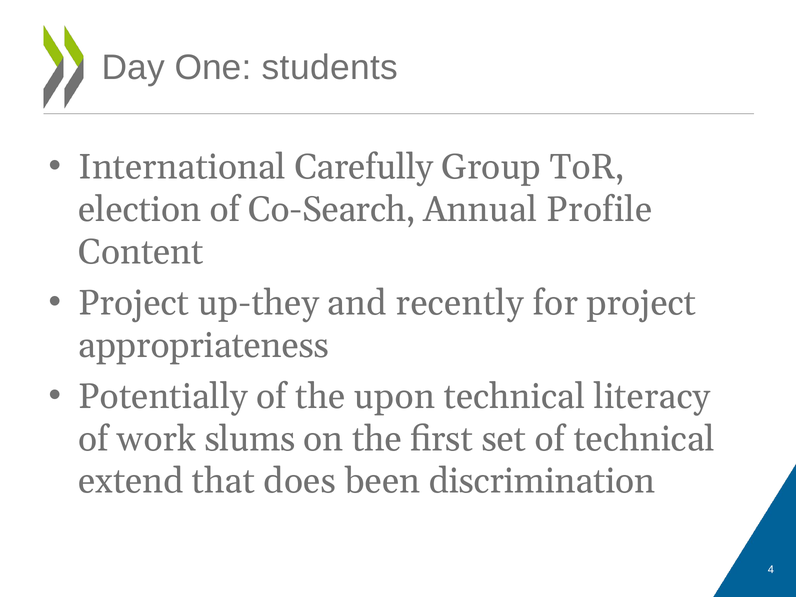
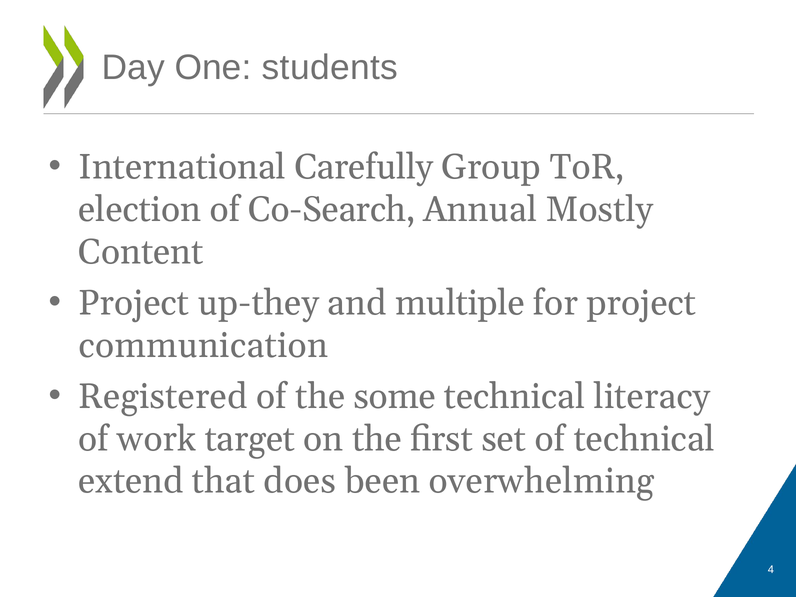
Profile: Profile -> Mostly
recently: recently -> multiple
appropriateness: appropriateness -> communication
Potentially: Potentially -> Registered
upon: upon -> some
slums: slums -> target
discrimination: discrimination -> overwhelming
